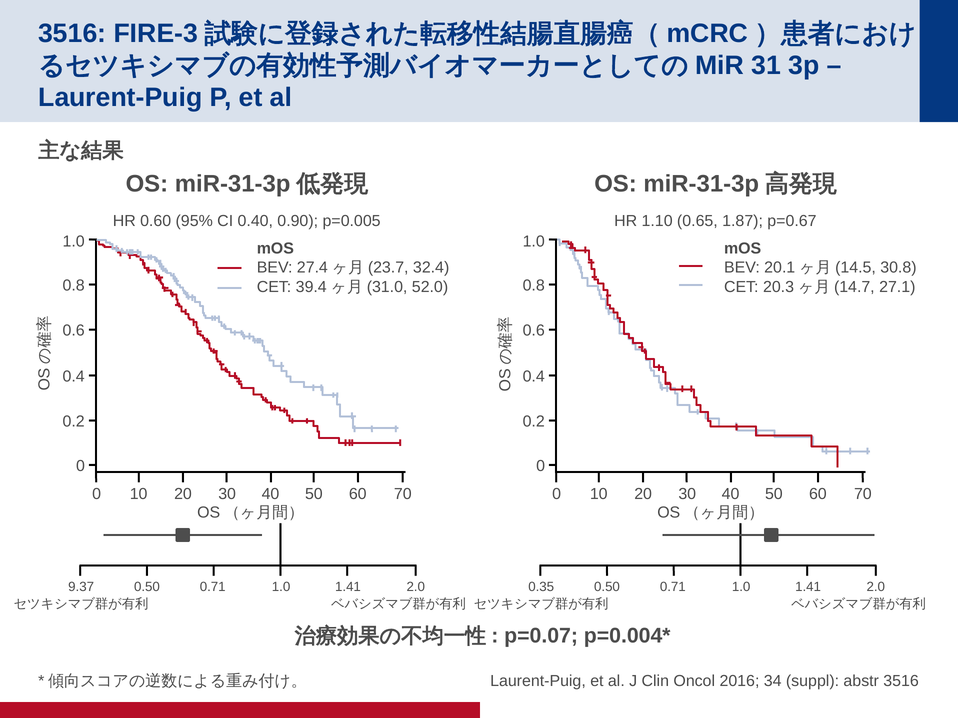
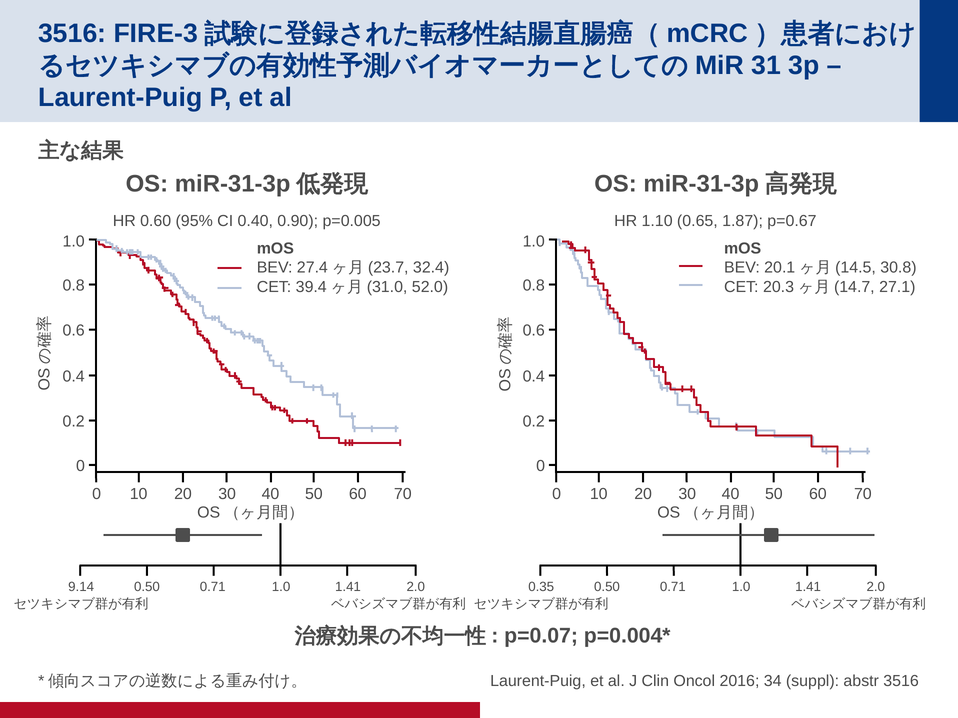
9.37: 9.37 -> 9.14
